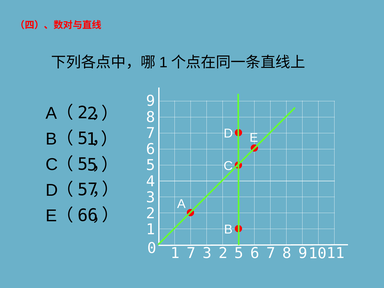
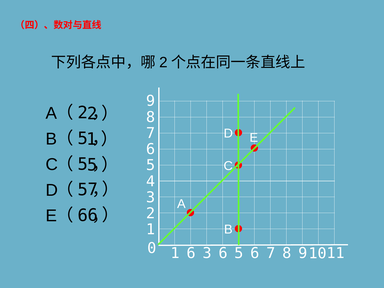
1 at (163, 63): 1 -> 2
1 7: 7 -> 6
3 2: 2 -> 6
